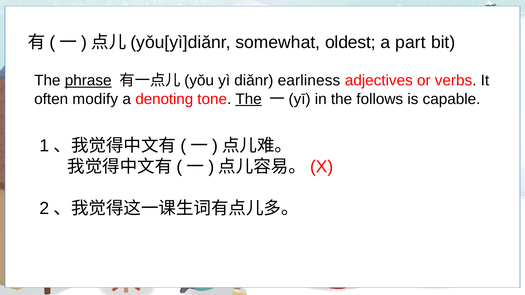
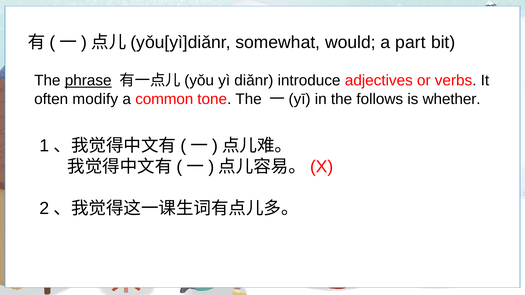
oldest: oldest -> would
earliness: earliness -> introduce
denoting: denoting -> common
The at (249, 99) underline: present -> none
capable: capable -> whether
